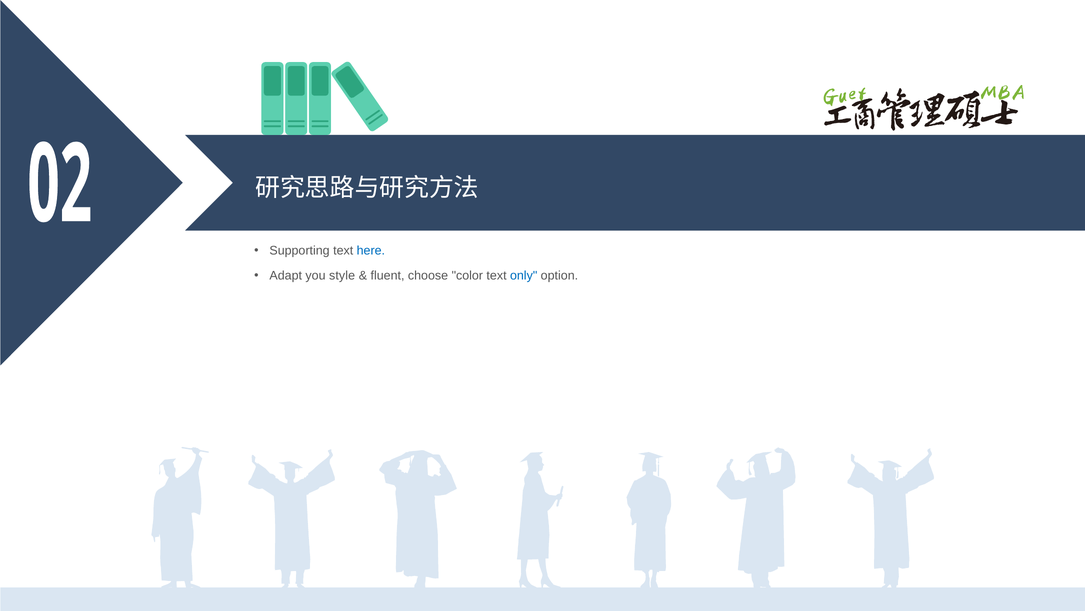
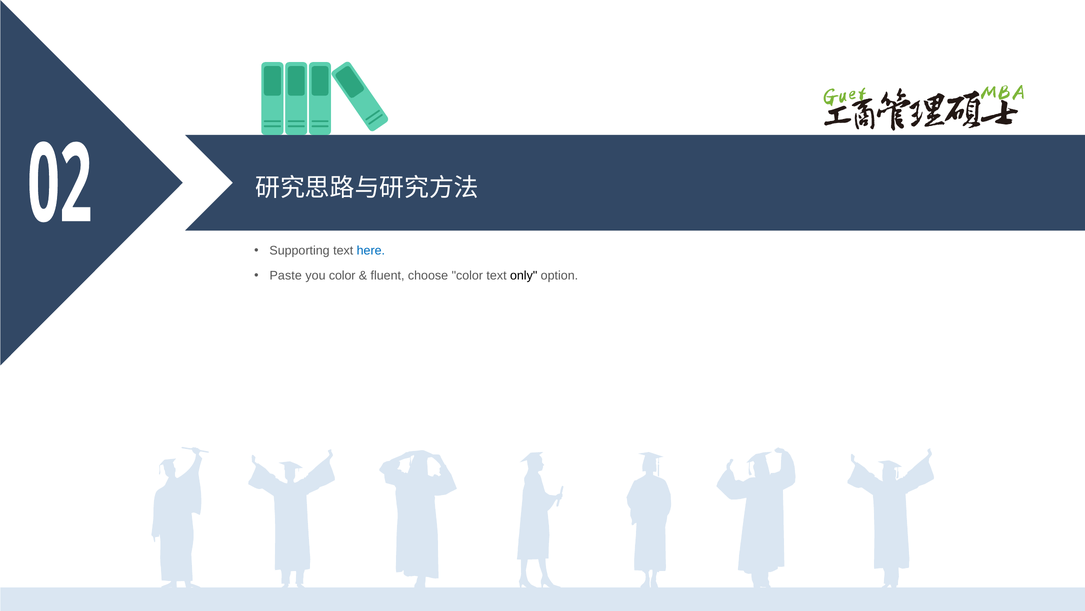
Adapt: Adapt -> Paste
you style: style -> color
only colour: blue -> black
